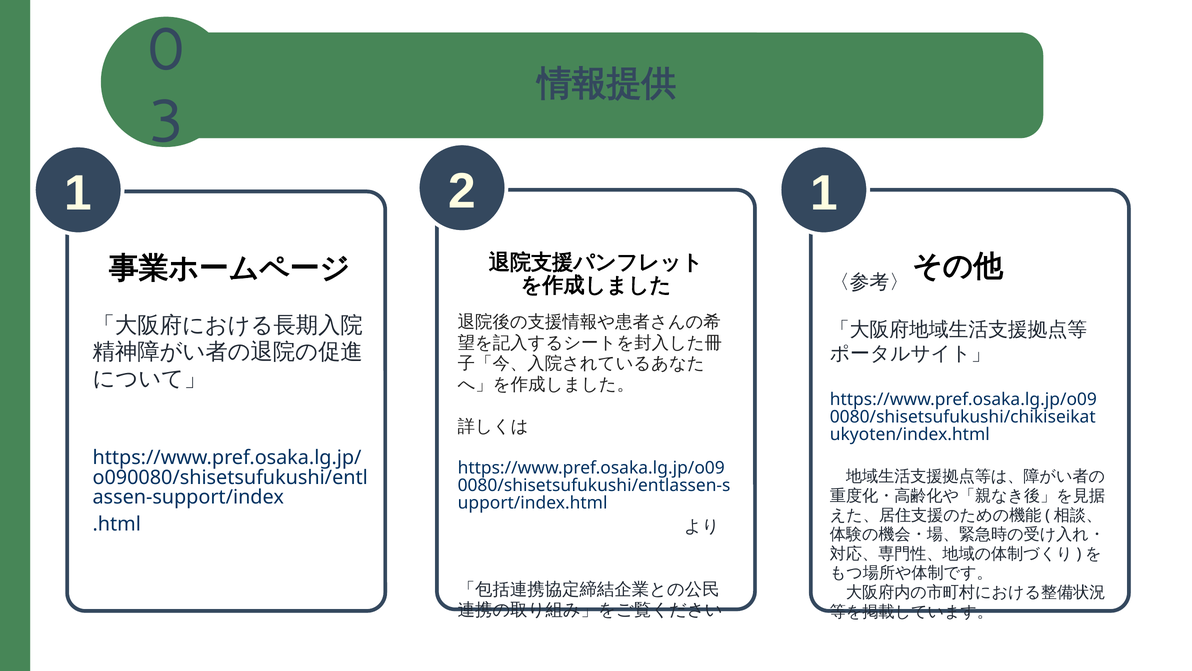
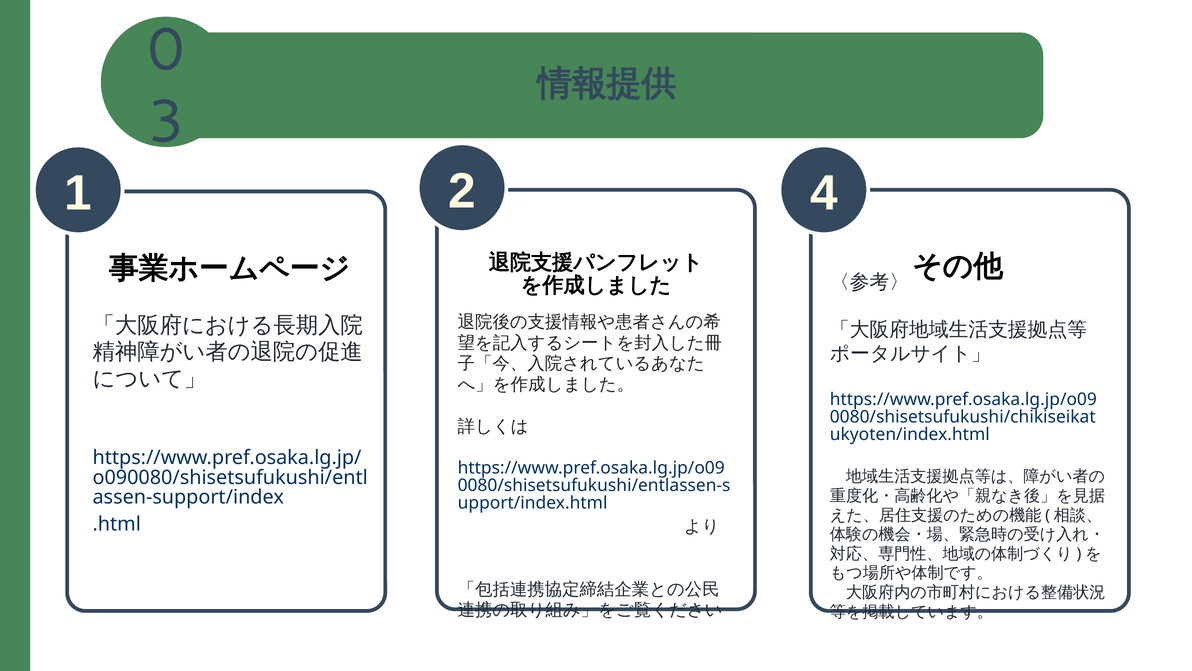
2 1: 1 -> 4
